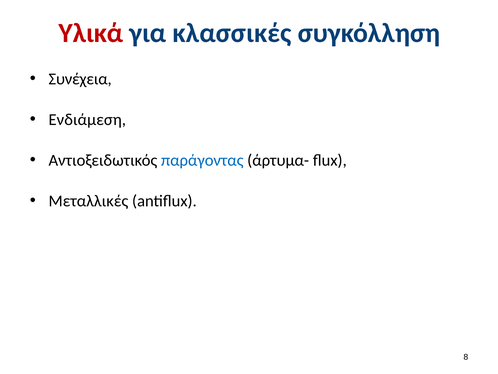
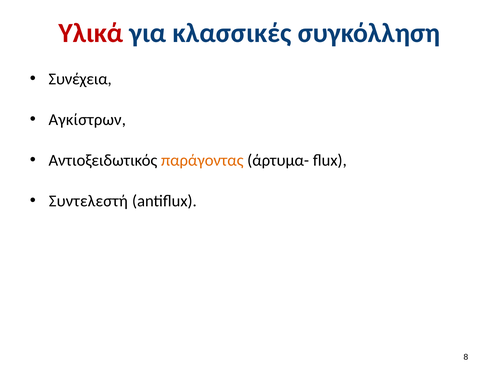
Ενδιάμεση: Ενδιάμεση -> Αγκίστρων
παράγοντας colour: blue -> orange
Μεταλλικές: Μεταλλικές -> Συντελεστή
